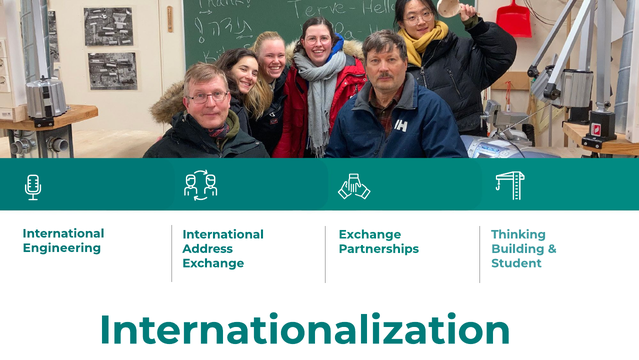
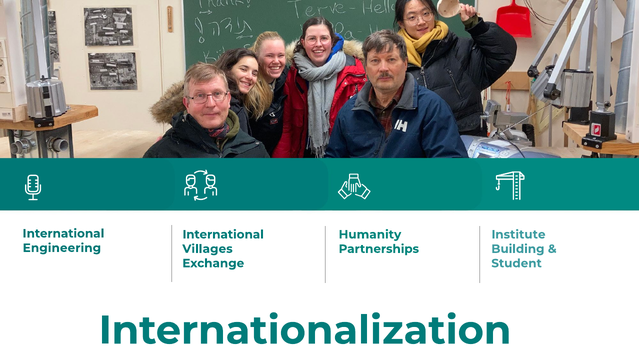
Exchange at (370, 234): Exchange -> Humanity
Thinking: Thinking -> Institute
Address: Address -> Villages
